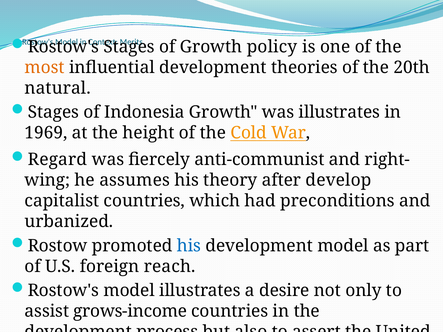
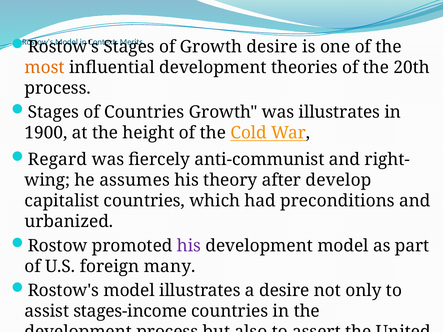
Growth policy: policy -> desire
natural at (58, 88): natural -> process
of Indonesia: Indonesia -> Countries
1969: 1969 -> 1900
his at (189, 246) colour: blue -> purple
reach: reach -> many
grows-income: grows-income -> stages-income
